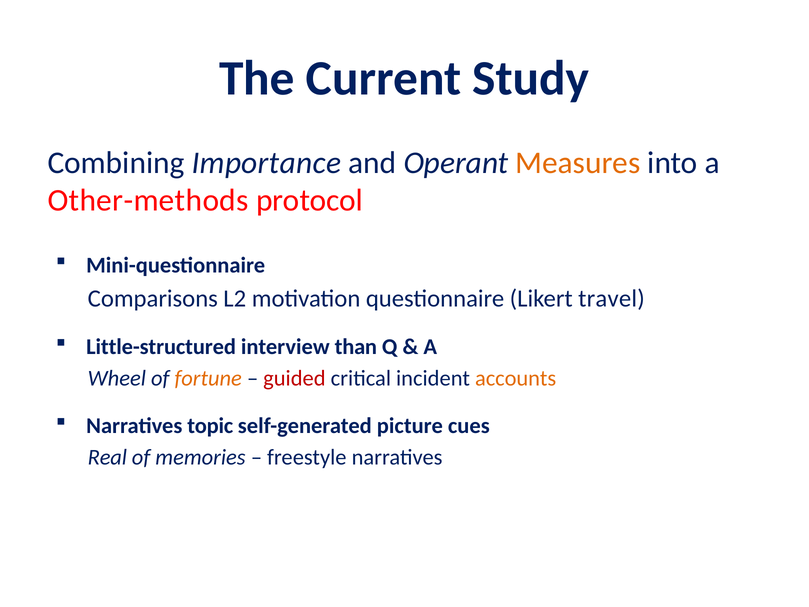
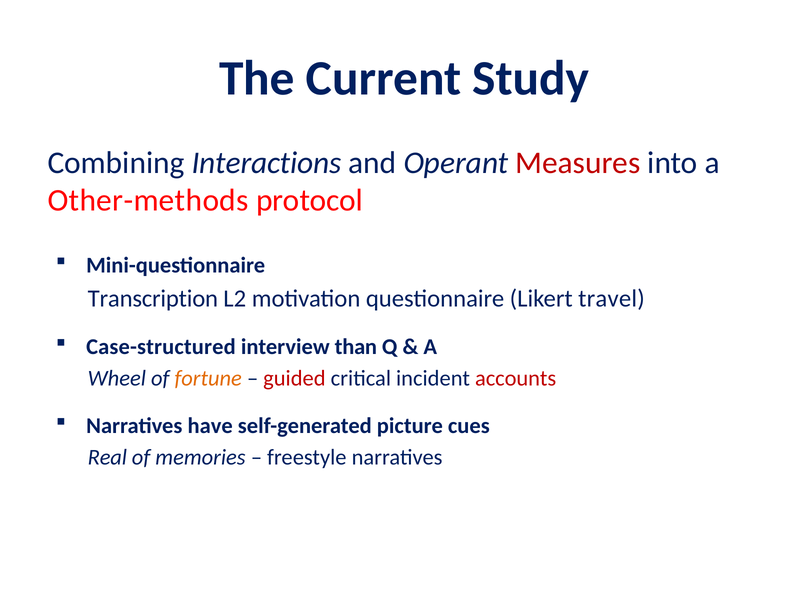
Importance: Importance -> Interactions
Measures colour: orange -> red
Comparisons: Comparisons -> Transcription
Little-structured: Little-structured -> Case-structured
accounts colour: orange -> red
topic: topic -> have
